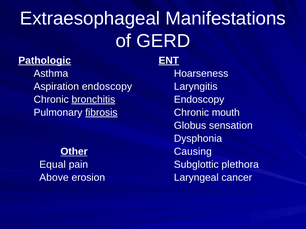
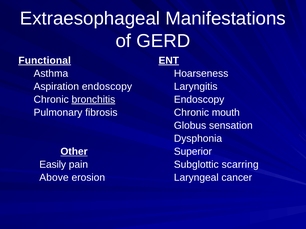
Pathologic: Pathologic -> Functional
fibrosis underline: present -> none
Causing: Causing -> Superior
Equal: Equal -> Easily
plethora: plethora -> scarring
